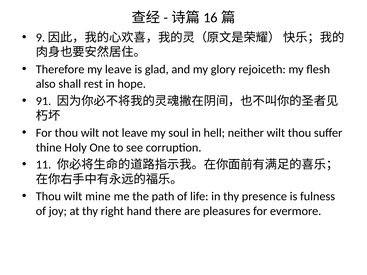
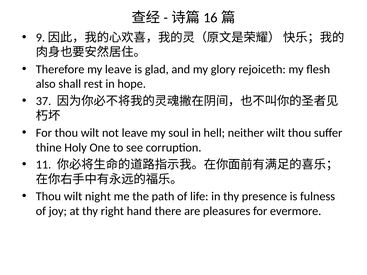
91: 91 -> 37
mine: mine -> night
